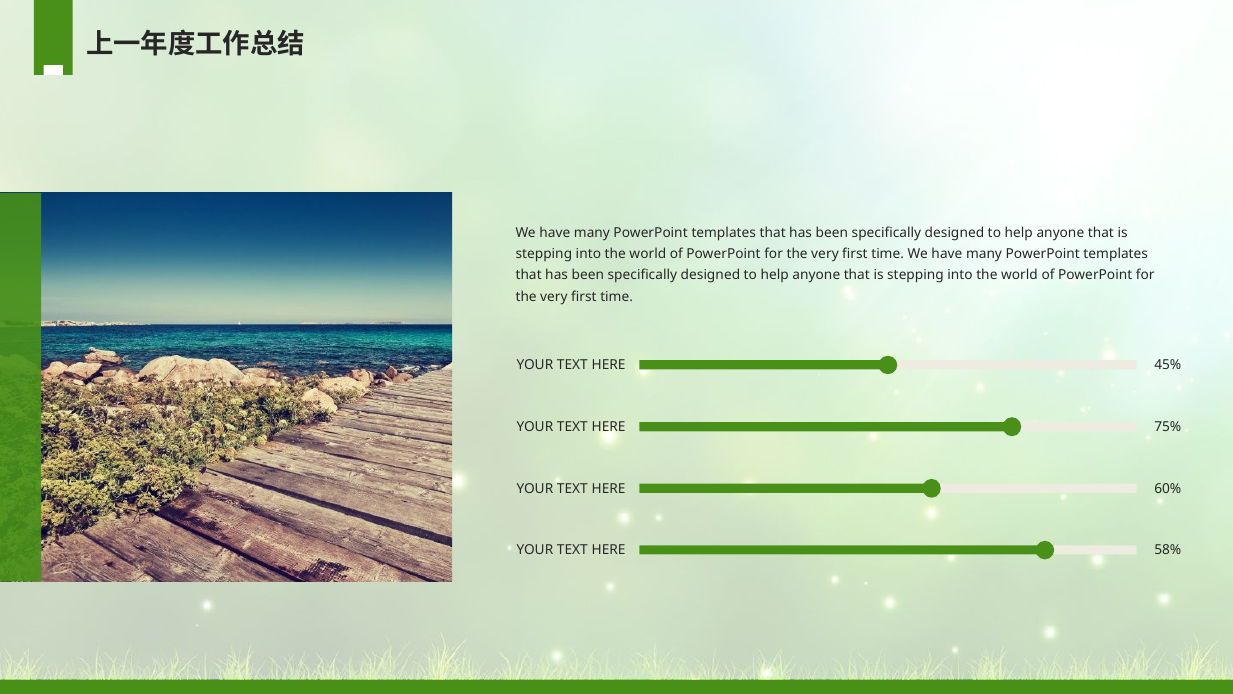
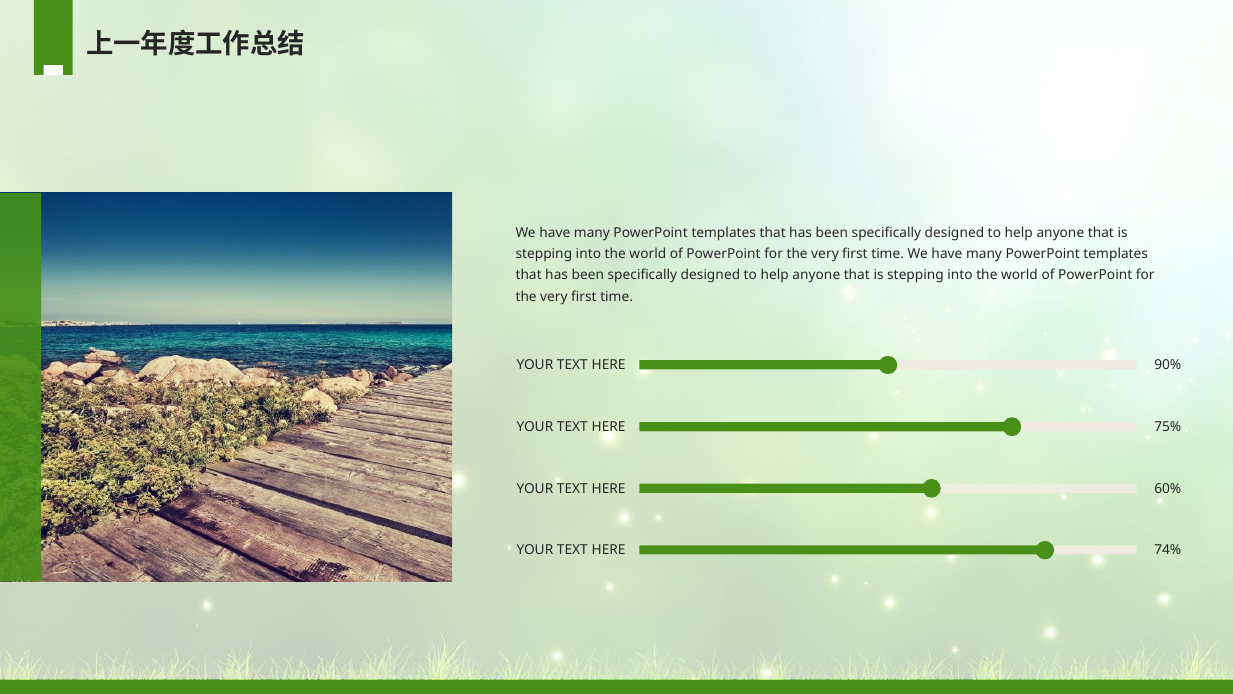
45%: 45% -> 90%
58%: 58% -> 74%
